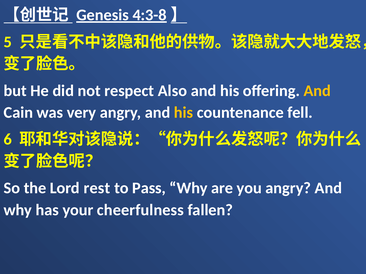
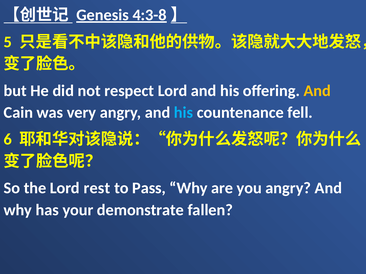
respect Also: Also -> Lord
his at (184, 113) colour: yellow -> light blue
cheerfulness: cheerfulness -> demonstrate
